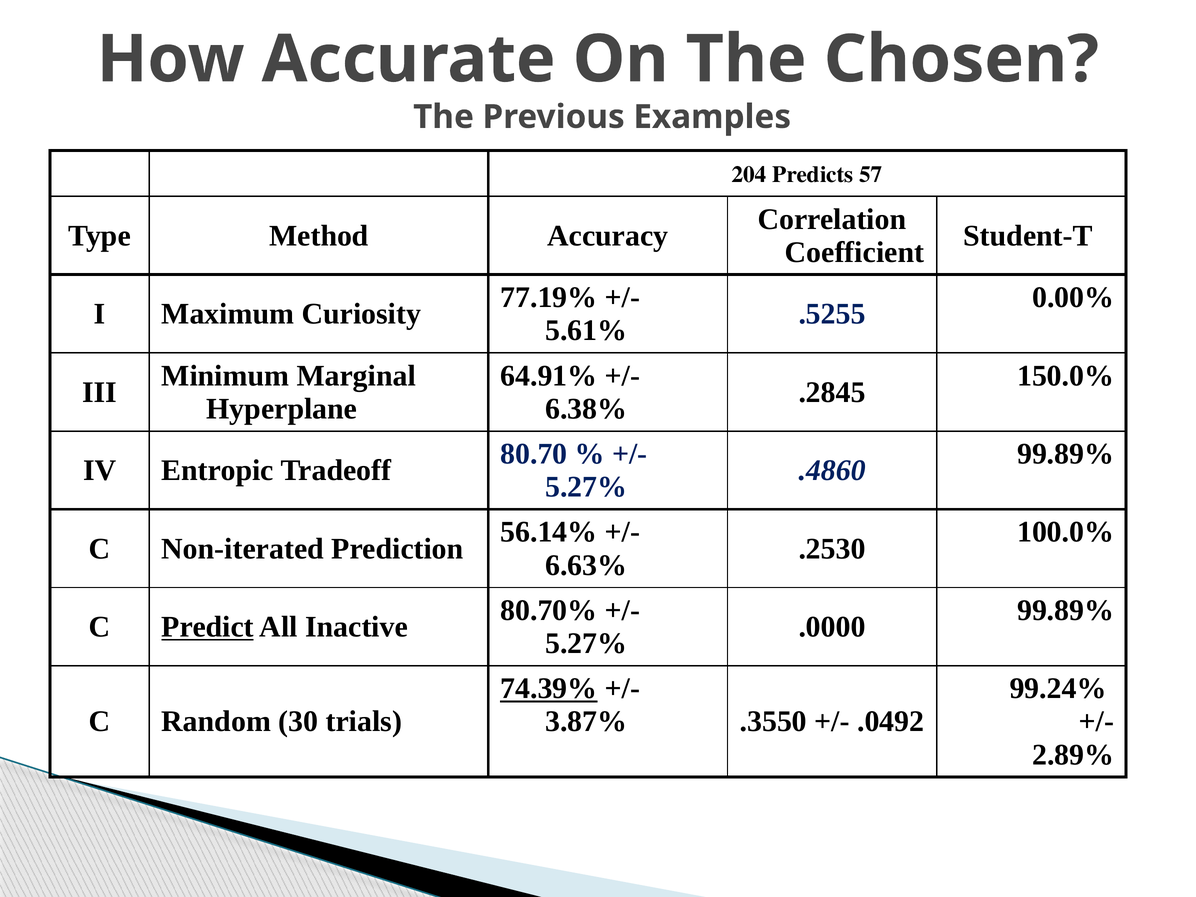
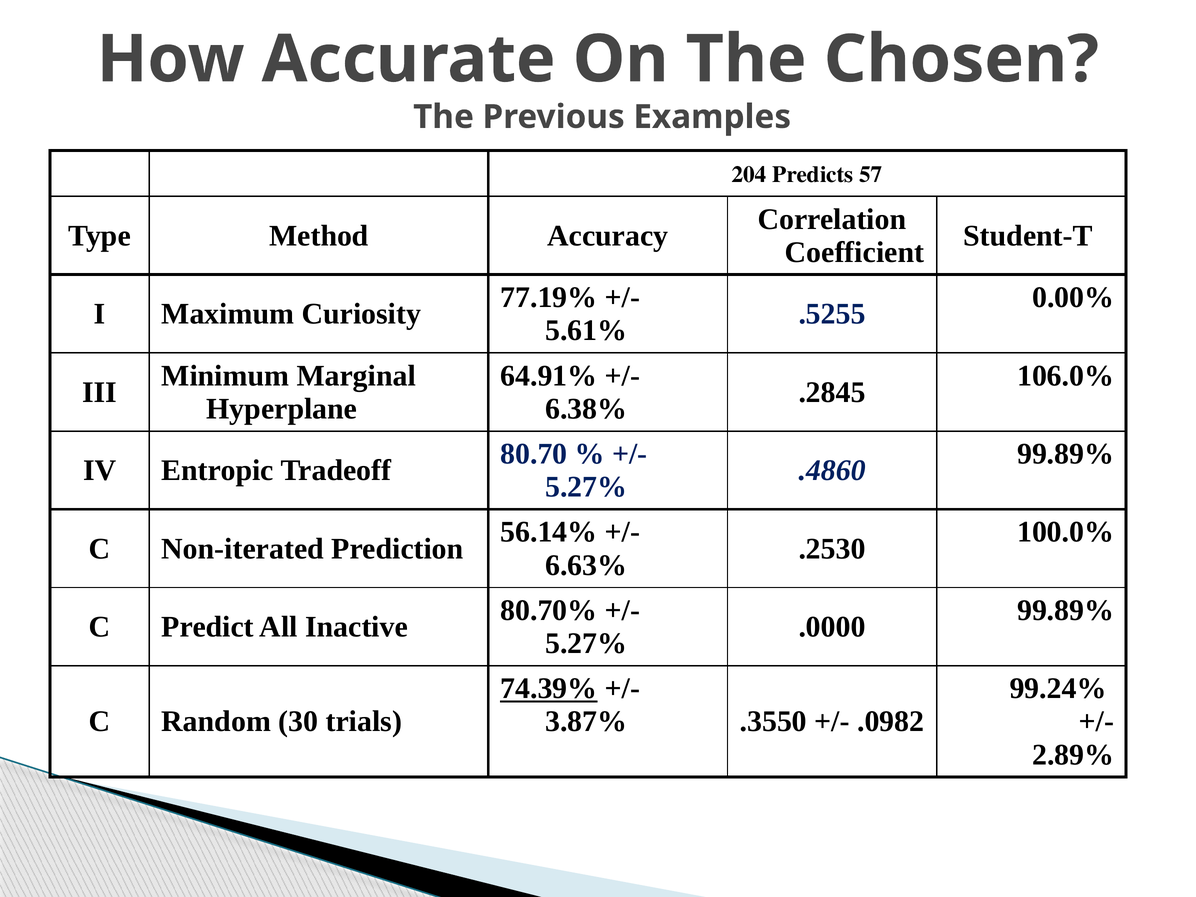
150.0%: 150.0% -> 106.0%
Predict underline: present -> none
.0492: .0492 -> .0982
